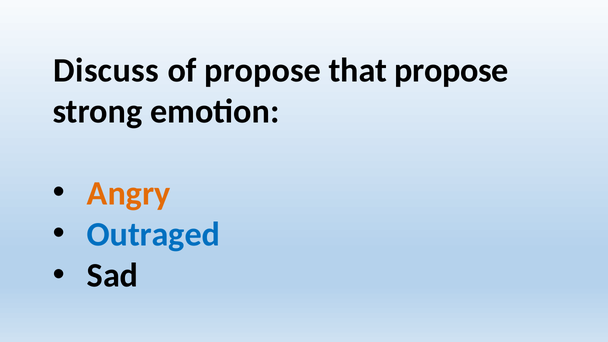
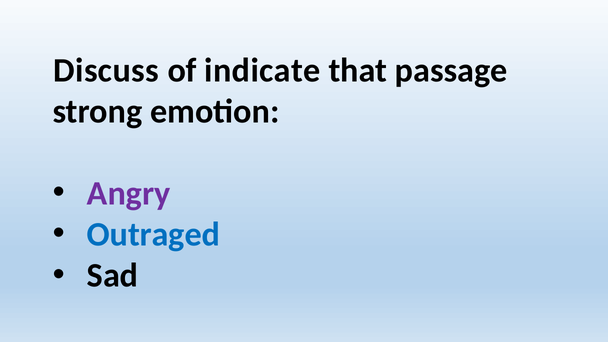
of propose: propose -> indicate
that propose: propose -> passage
Angry colour: orange -> purple
